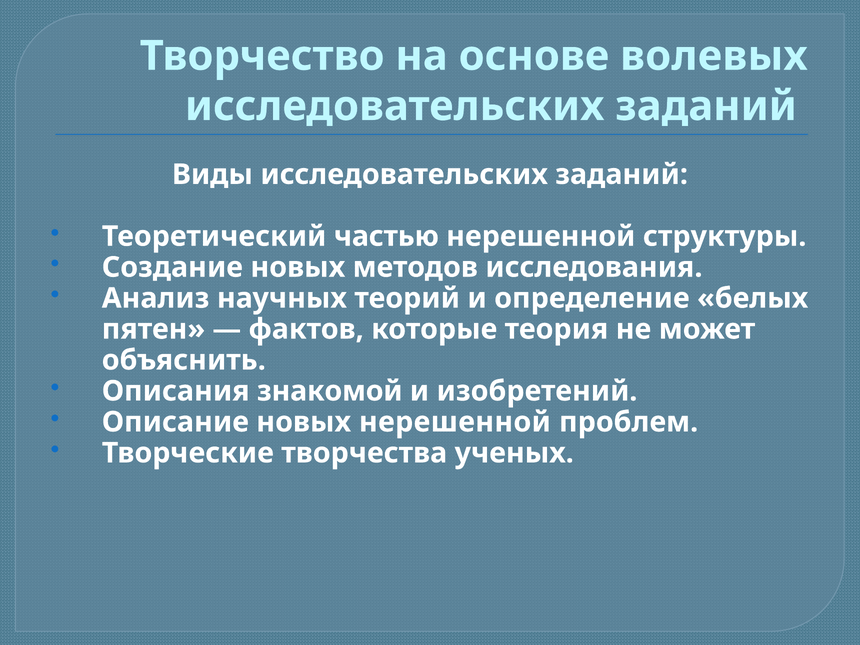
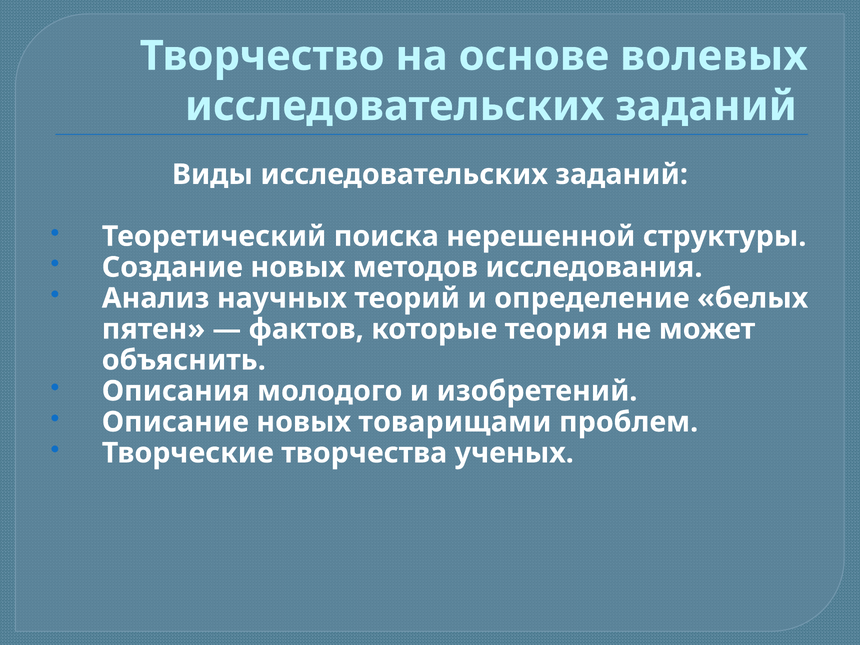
частью: частью -> поиска
знакомой: знакомой -> молодого
новых нерешенной: нерешенной -> товарищами
